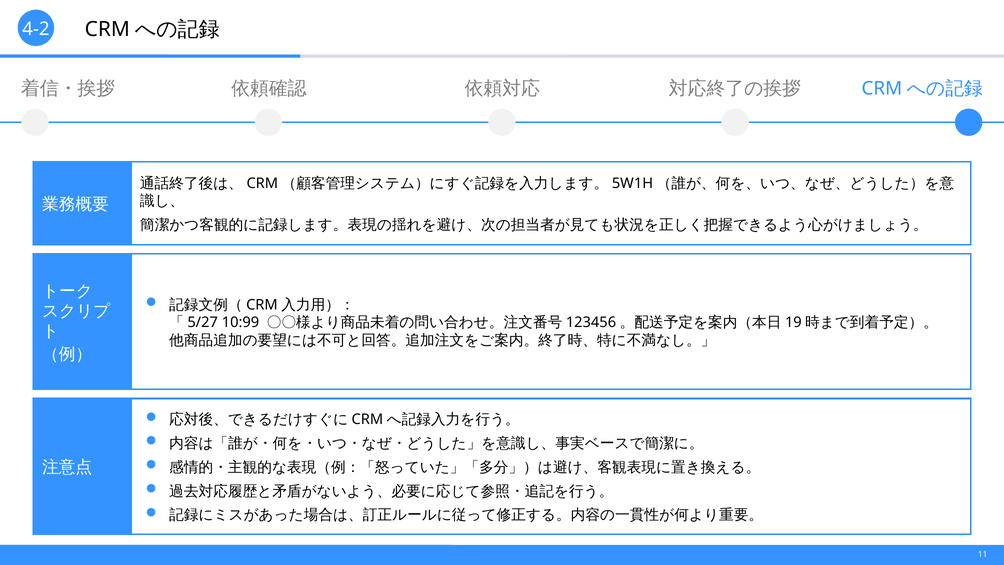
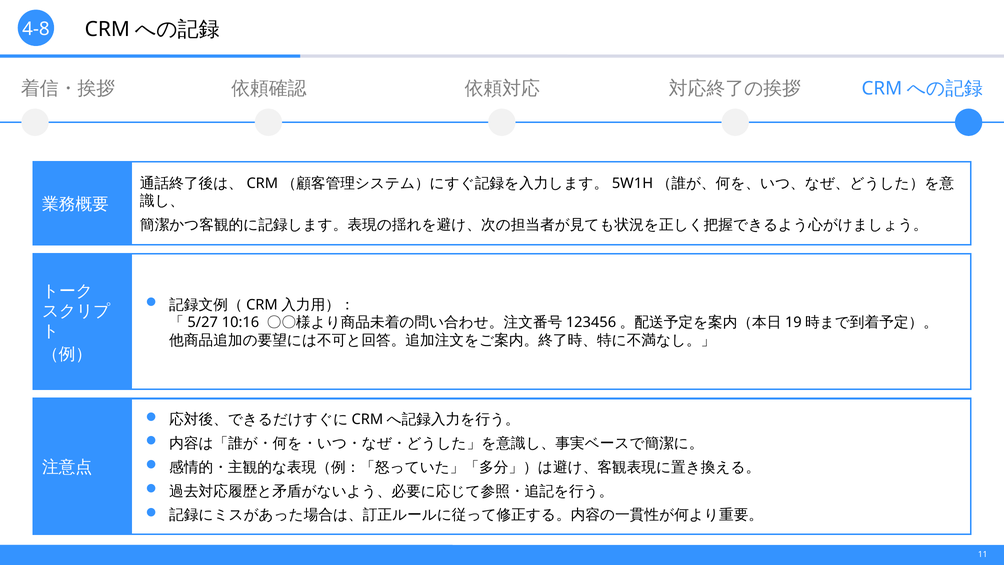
4-2: 4-2 -> 4-8
10:99: 10:99 -> 10:16
